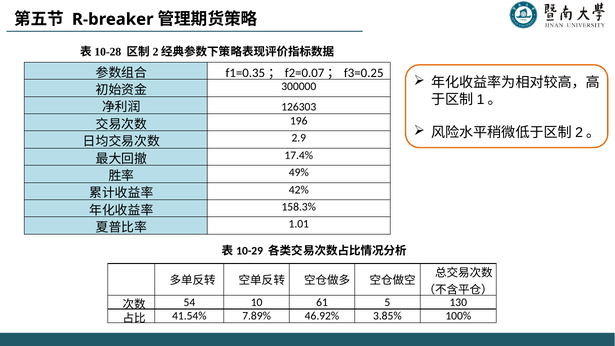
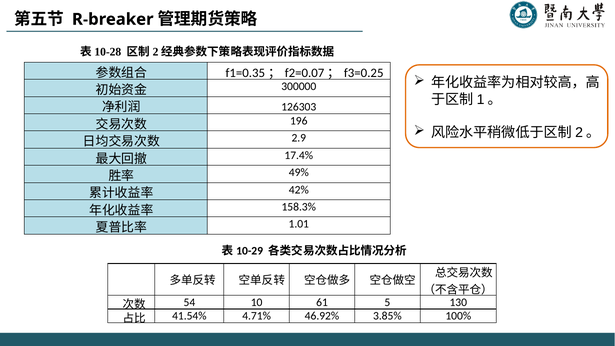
7.89%: 7.89% -> 4.71%
